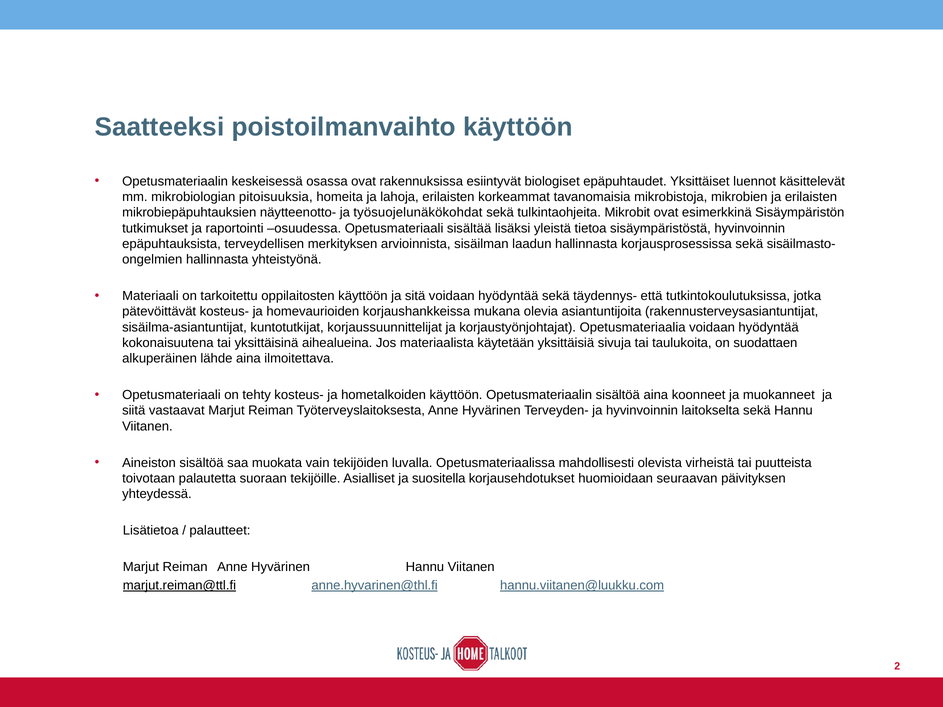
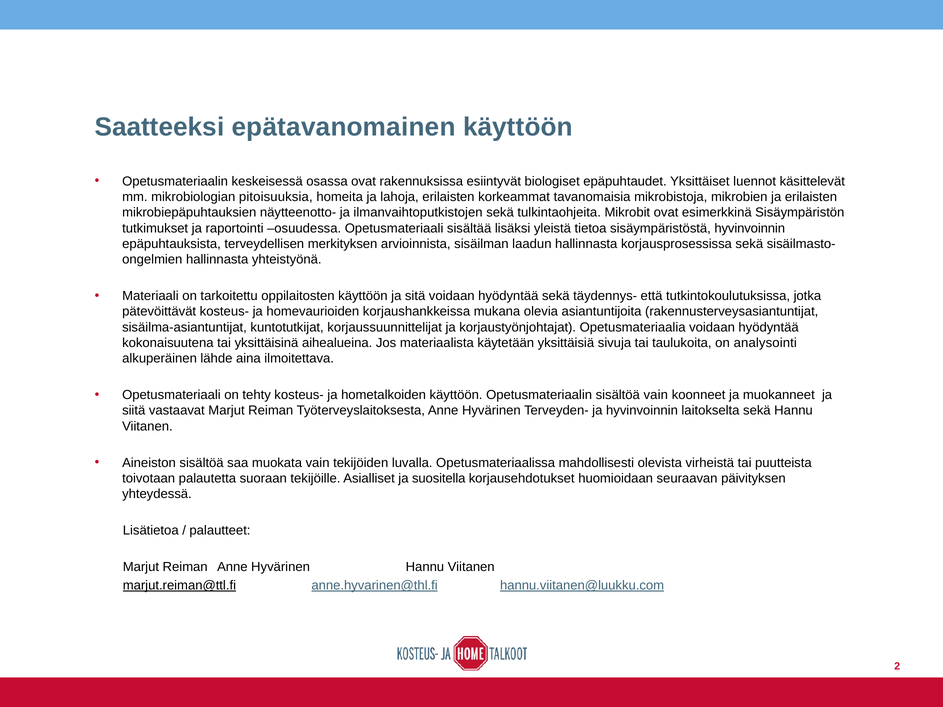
poistoilmanvaihto: poistoilmanvaihto -> epätavanomainen
työsuojelunäkökohdat: työsuojelunäkökohdat -> ilmanvaihtoputkistojen
suodattaen: suodattaen -> analysointi
sisältöä aina: aina -> vain
